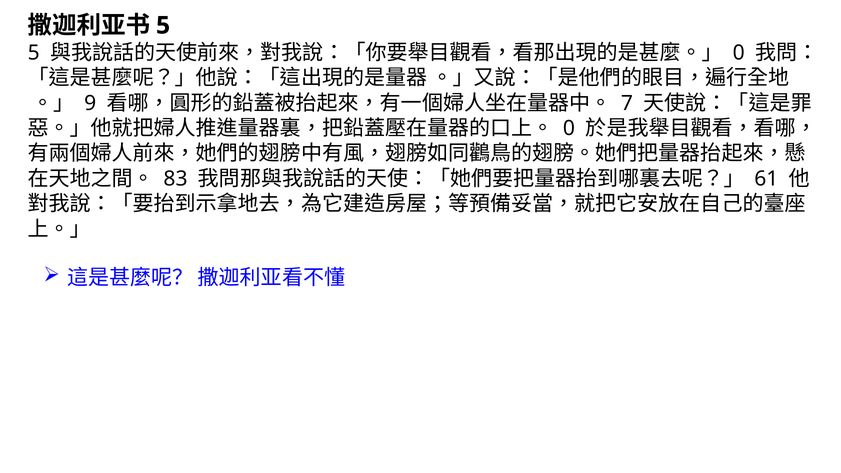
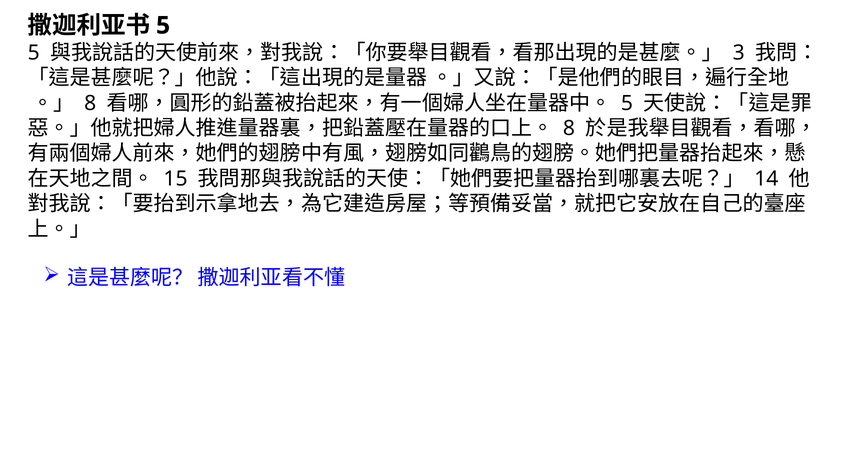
0 at (739, 53): 0 -> 3
9 at (90, 103): 9 -> 8
7 at (627, 103): 7 -> 5
0 at (569, 128): 0 -> 8
83: 83 -> 15
61: 61 -> 14
